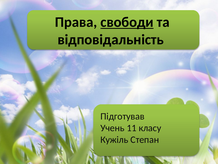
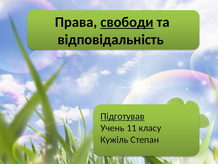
Підготував underline: none -> present
